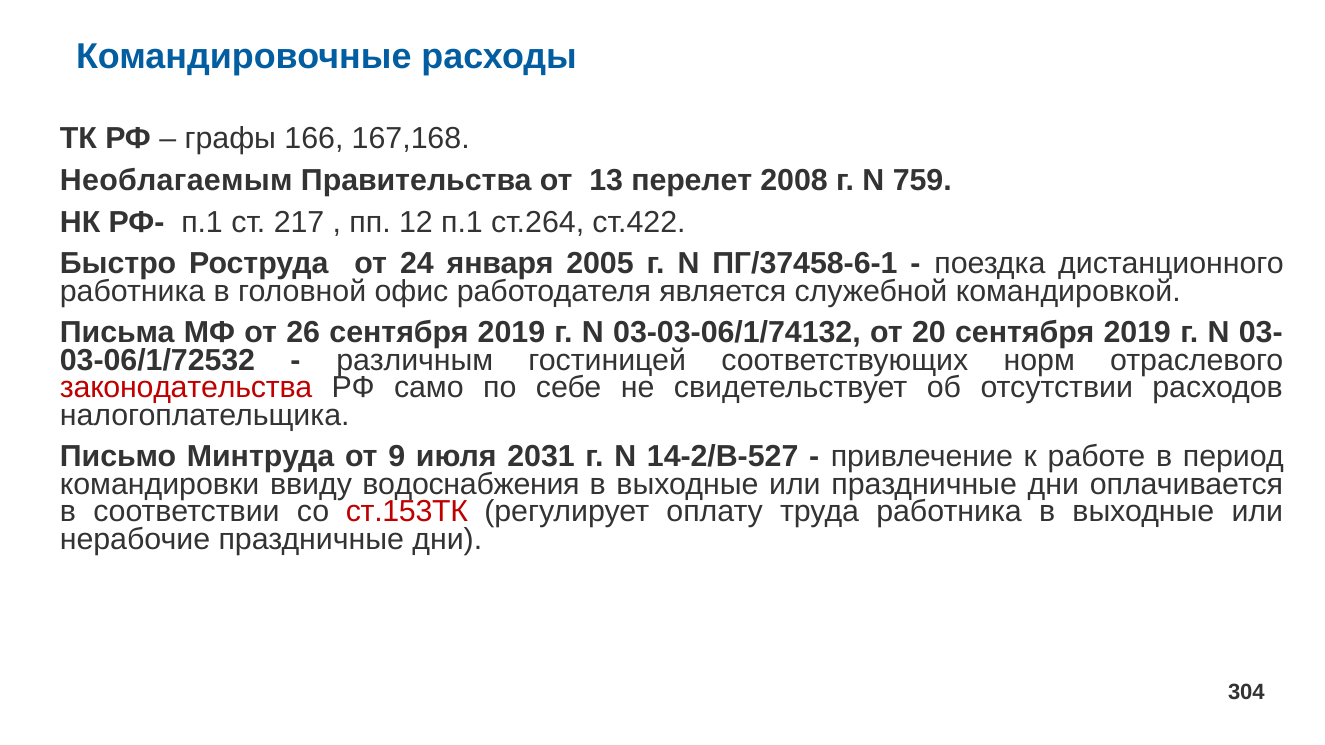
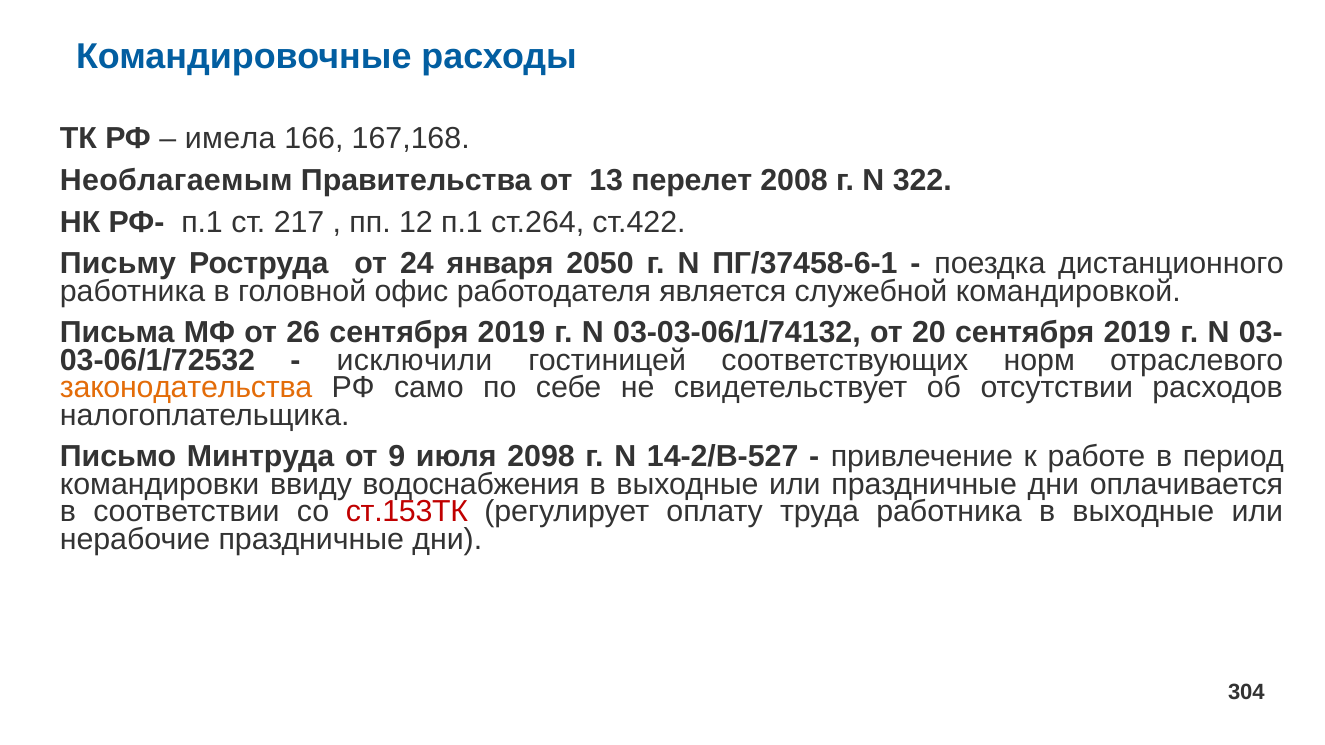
графы: графы -> имела
759: 759 -> 322
Быстро: Быстро -> Письму
2005: 2005 -> 2050
различным: различным -> исключили
законодательства colour: red -> orange
2031: 2031 -> 2098
